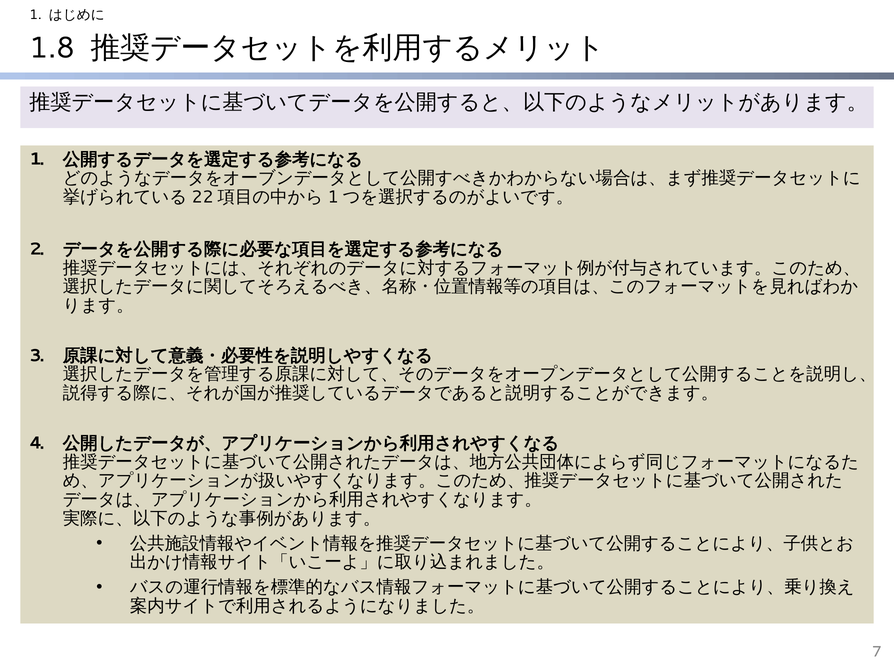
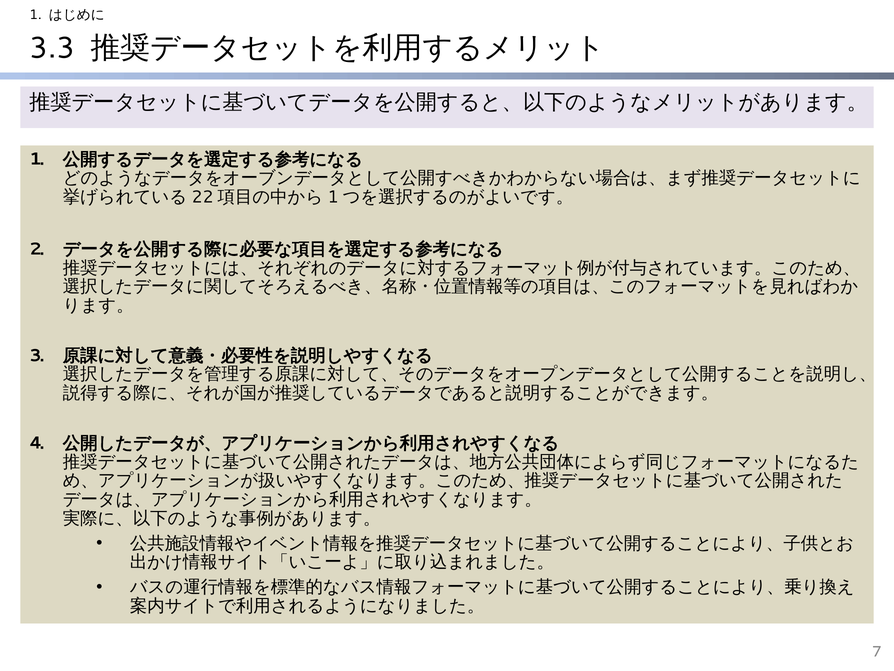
1.8: 1.8 -> 3.3
